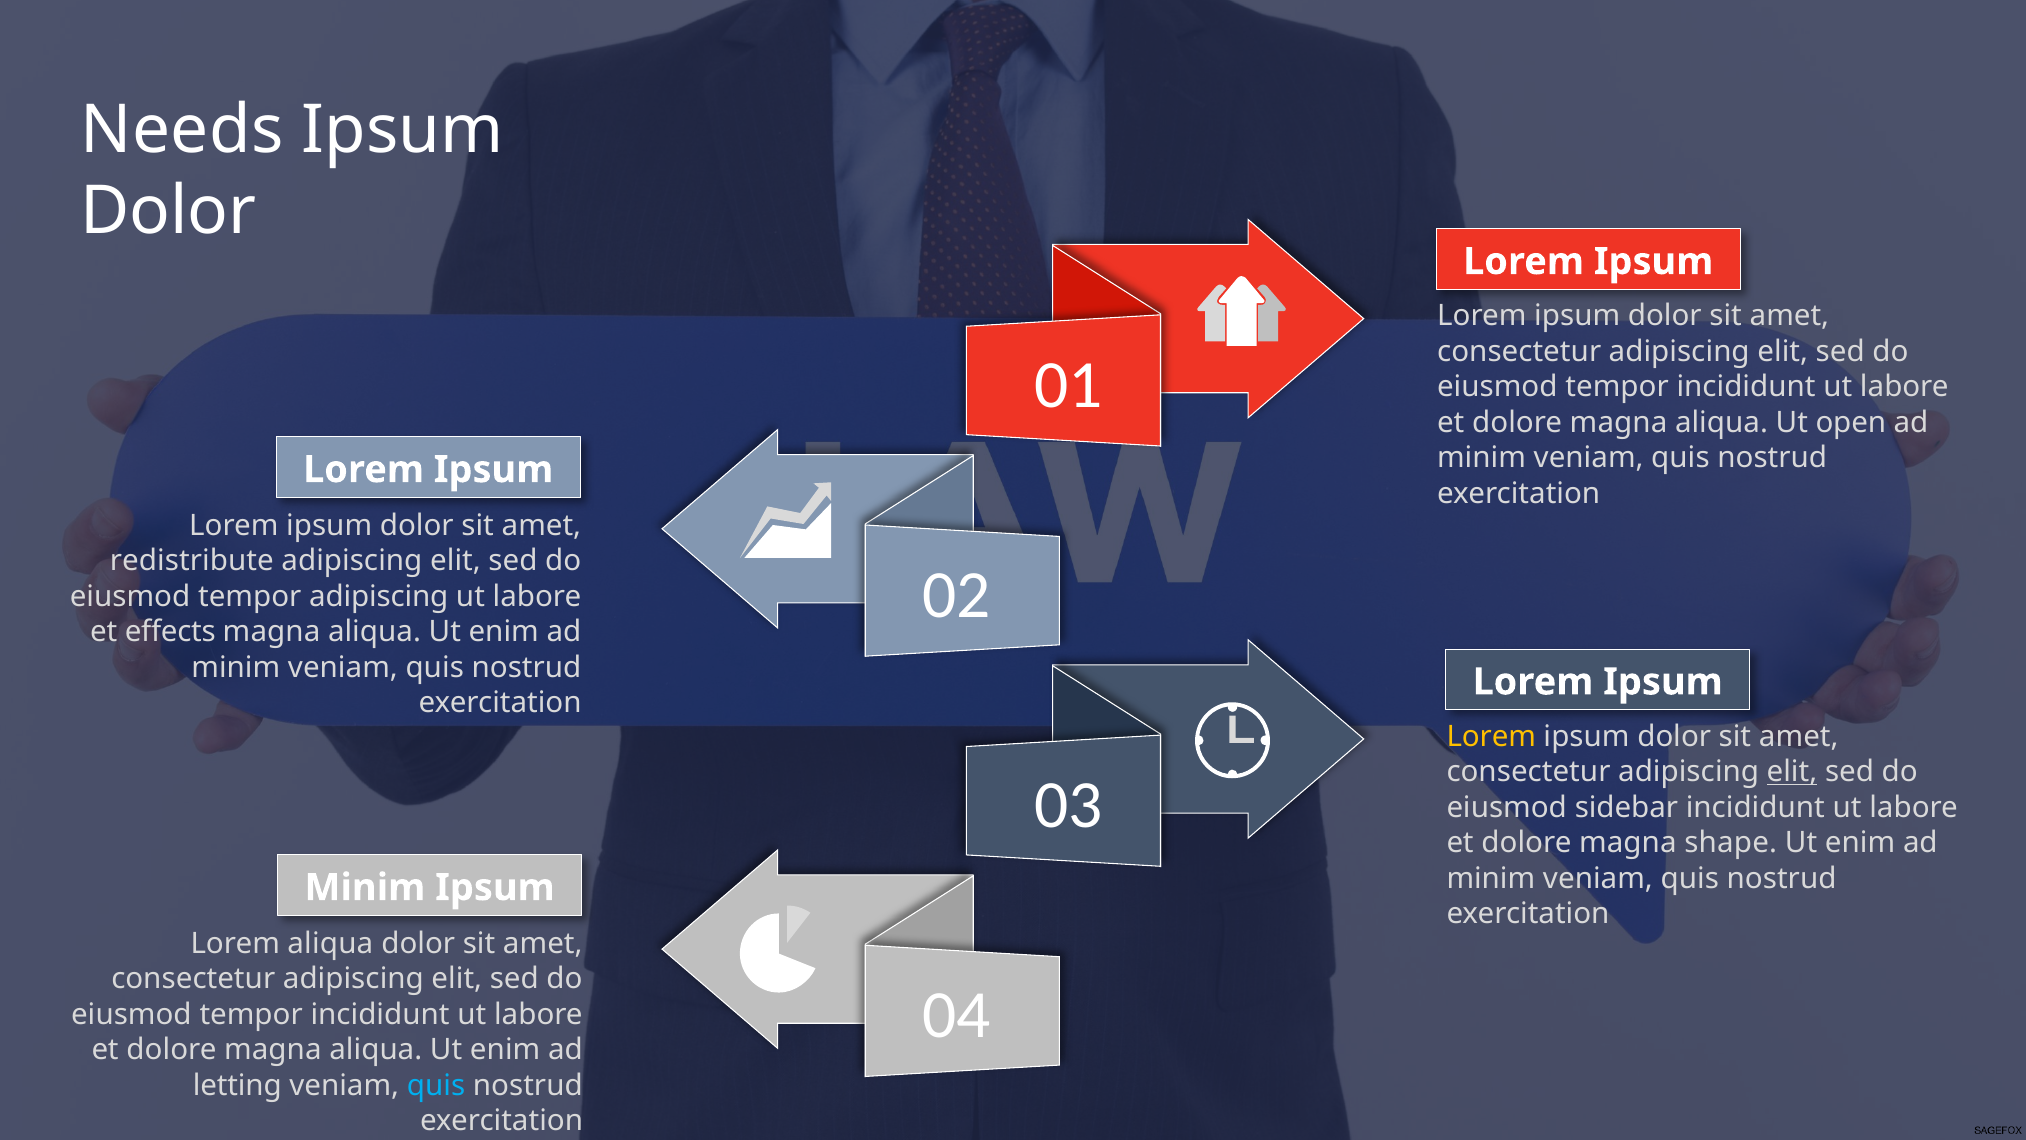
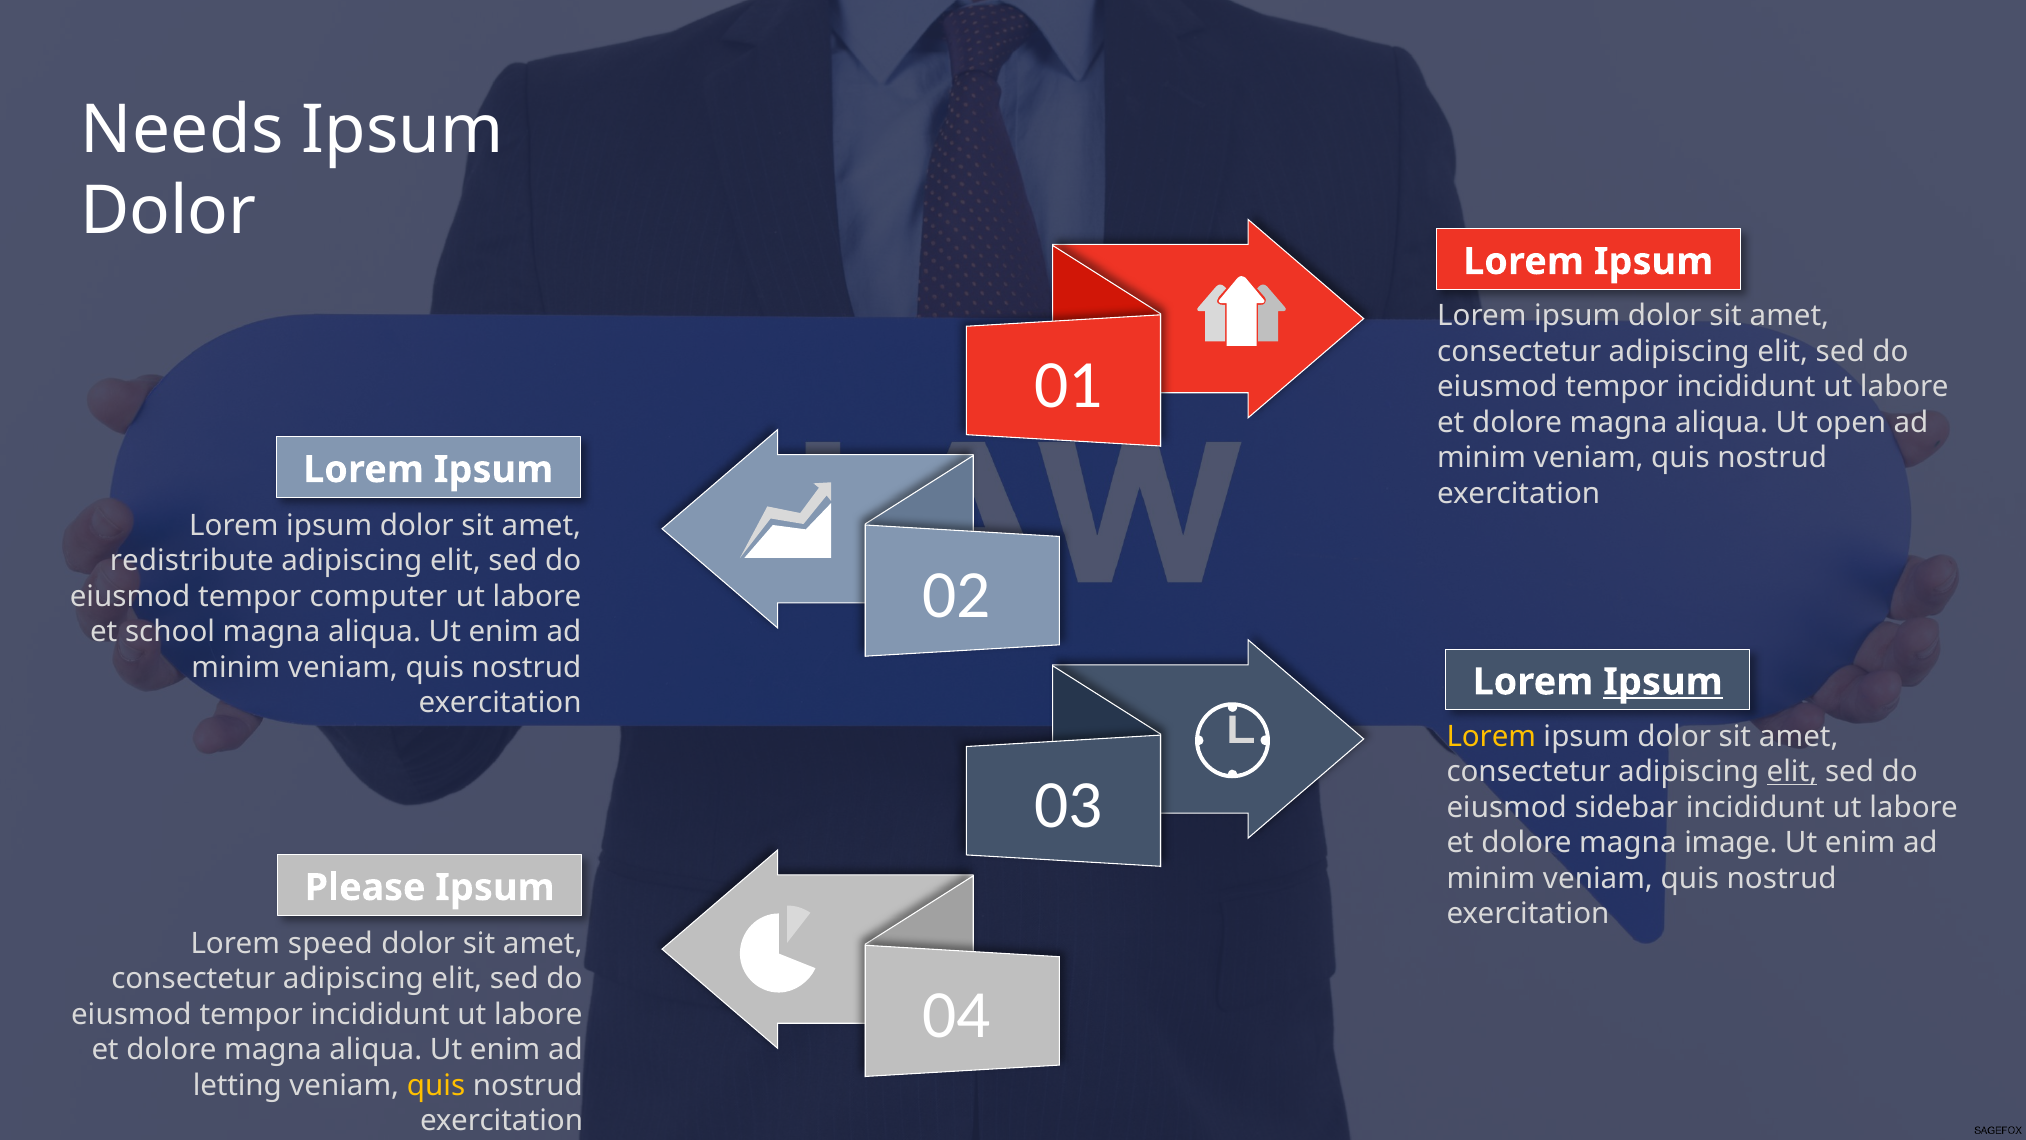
tempor adipiscing: adipiscing -> computer
effects: effects -> school
Ipsum at (1663, 682) underline: none -> present
shape: shape -> image
Minim at (365, 887): Minim -> Please
Lorem aliqua: aliqua -> speed
quis at (436, 1085) colour: light blue -> yellow
